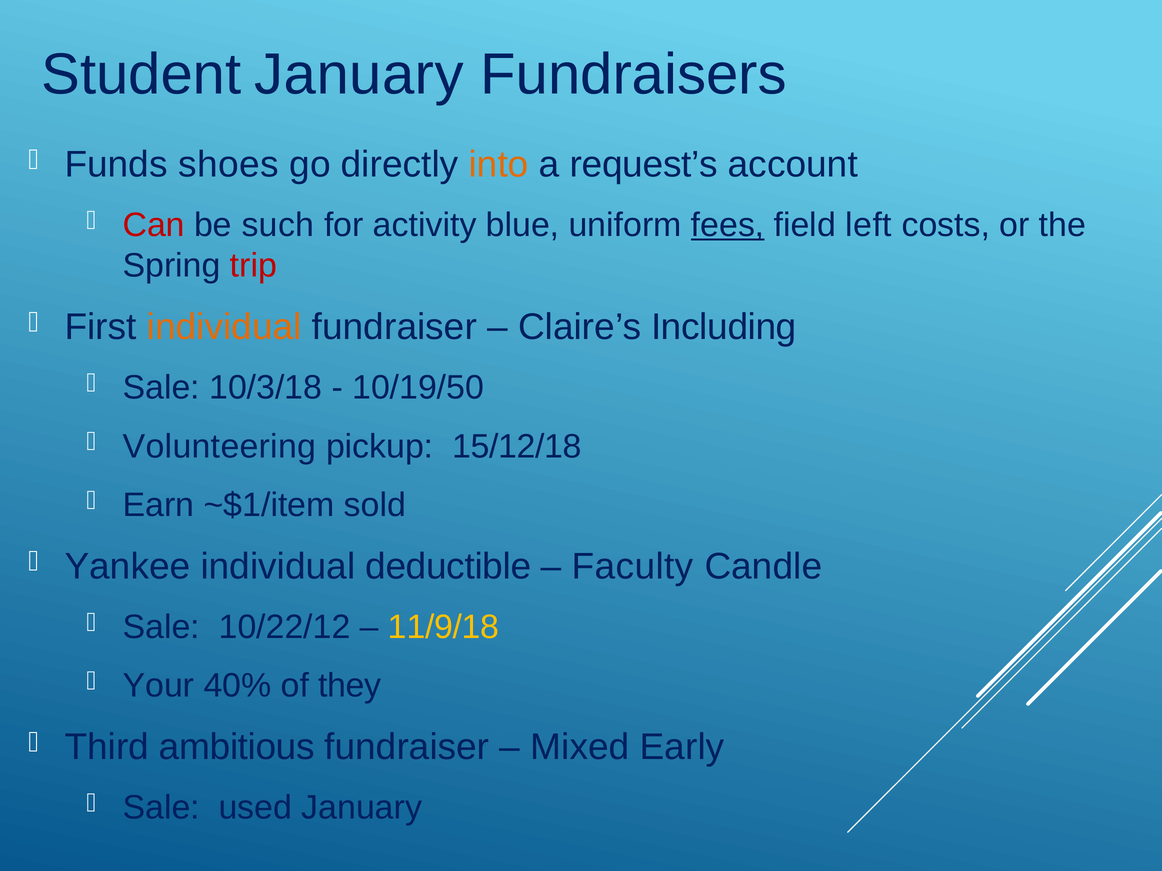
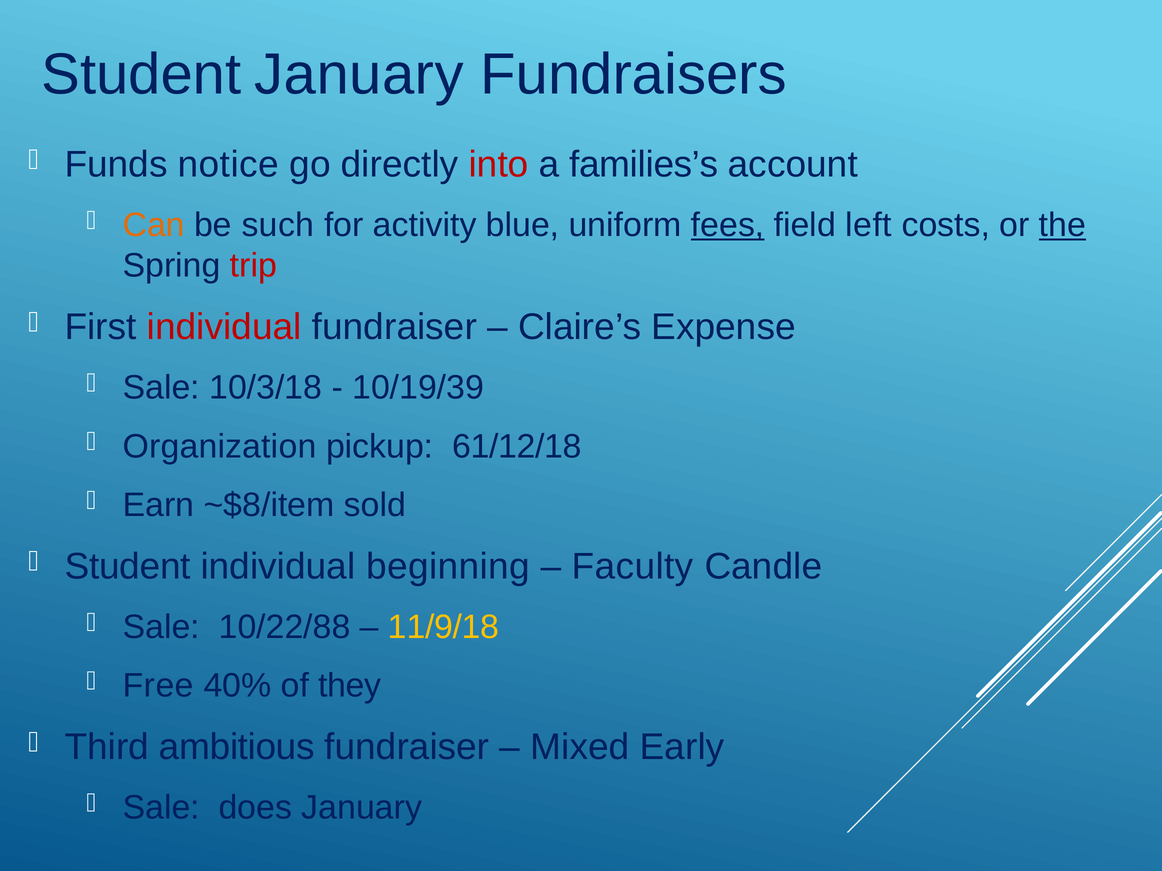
shoes: shoes -> notice
into colour: orange -> red
request’s: request’s -> families’s
Can colour: red -> orange
the underline: none -> present
individual at (224, 327) colour: orange -> red
Including: Including -> Expense
10/19/50: 10/19/50 -> 10/19/39
Volunteering: Volunteering -> Organization
15/12/18: 15/12/18 -> 61/12/18
~$1/item: ~$1/item -> ~$8/item
Yankee at (128, 567): Yankee -> Student
deductible: deductible -> beginning
10/22/12: 10/22/12 -> 10/22/88
Your: Your -> Free
used: used -> does
